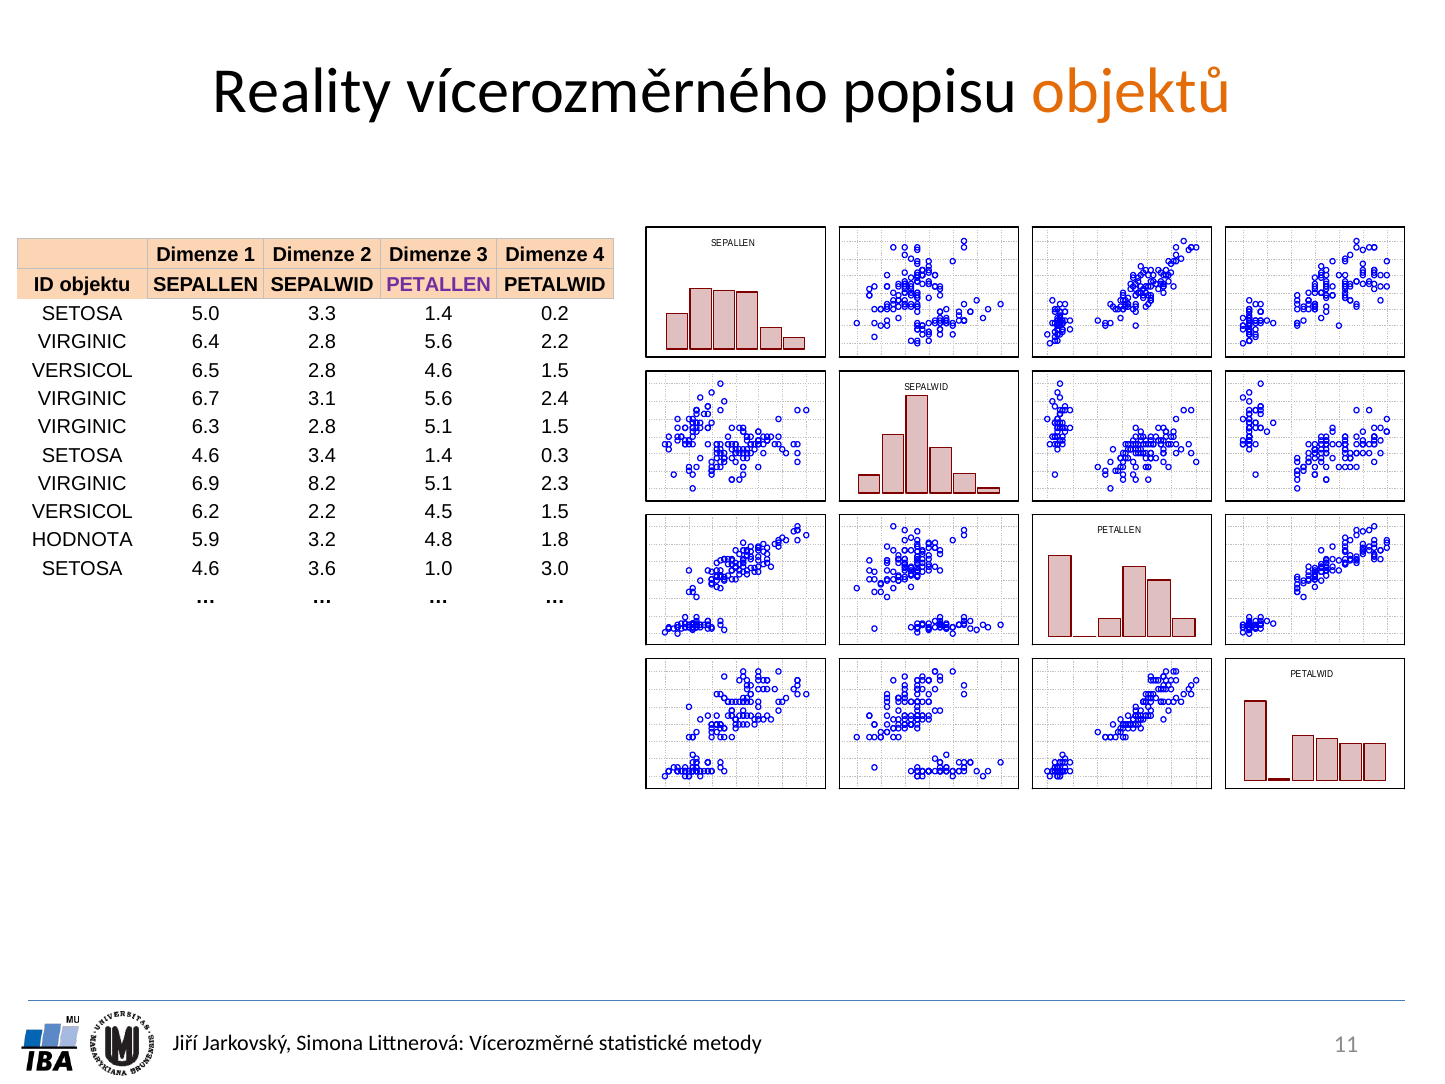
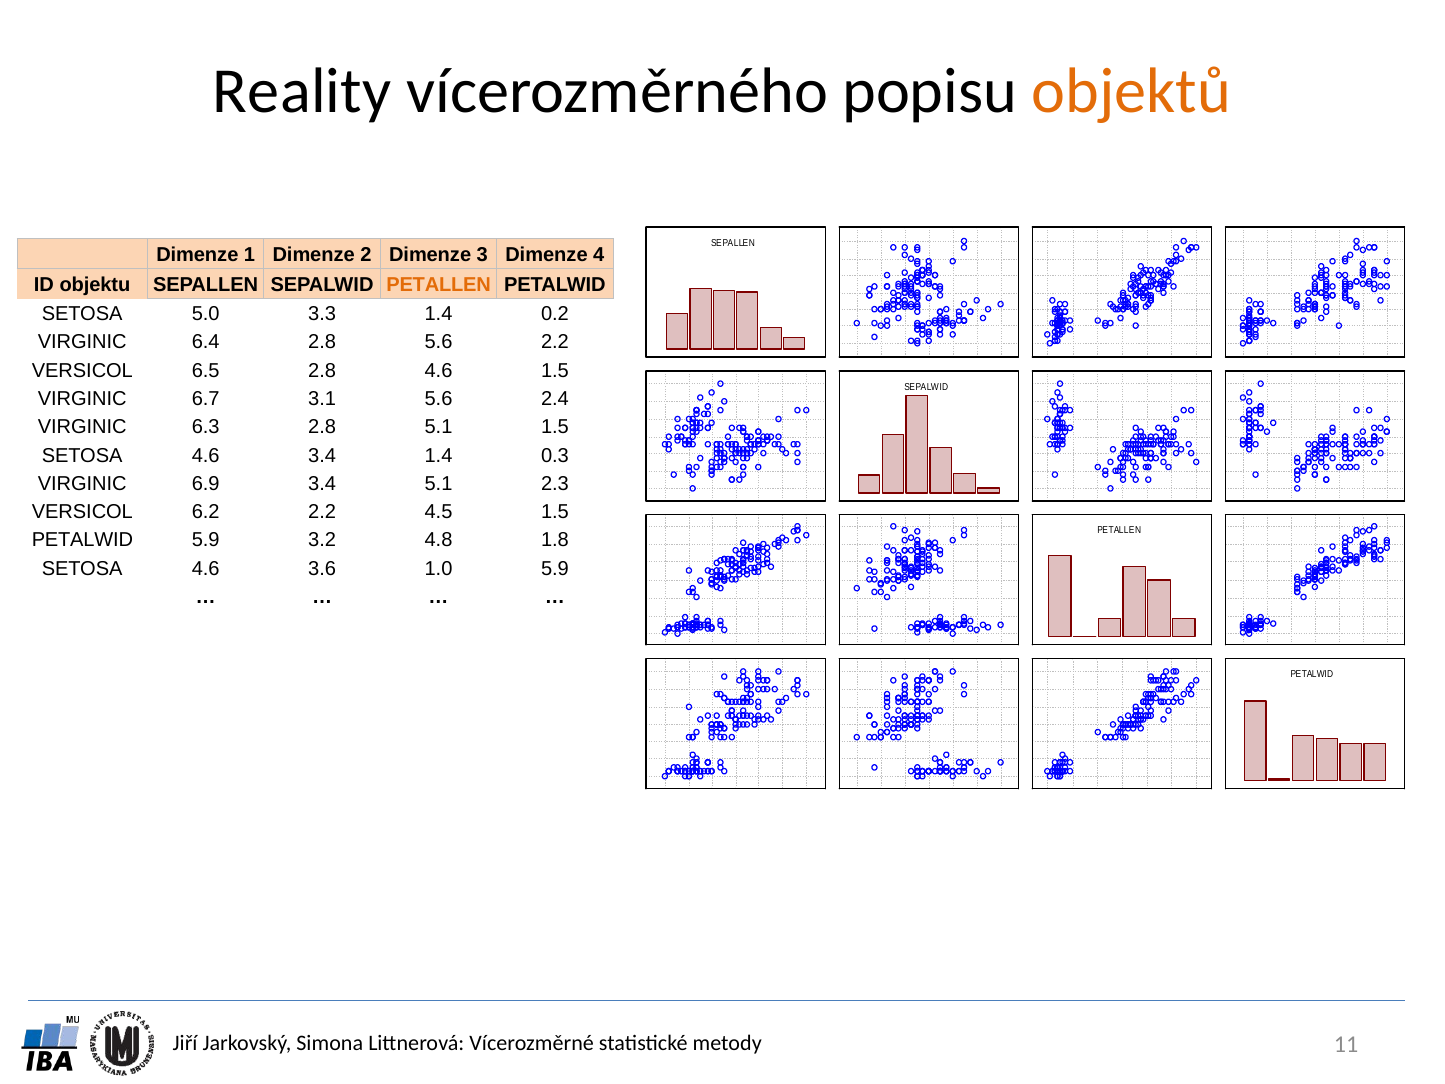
PETALLEN at (439, 285) colour: purple -> orange
6.9 8.2: 8.2 -> 3.4
HODNOTA at (82, 540): HODNOTA -> PETALWID
1.0 3.0: 3.0 -> 5.9
